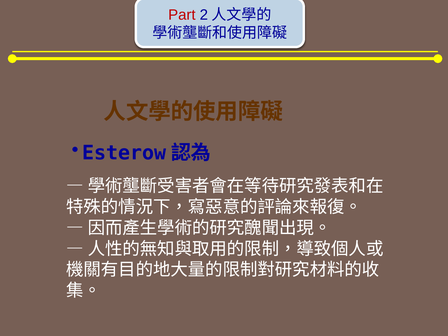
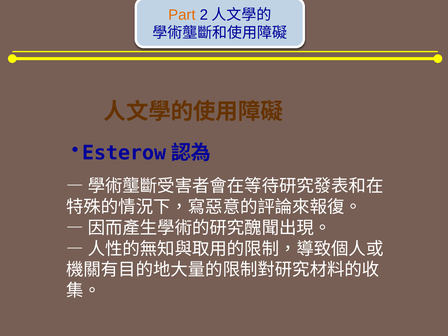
Part colour: red -> orange
